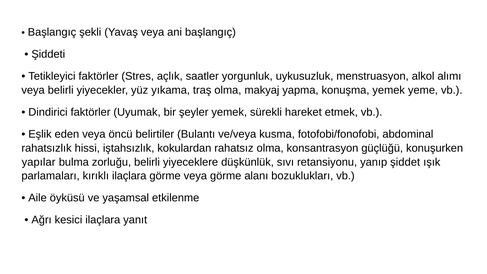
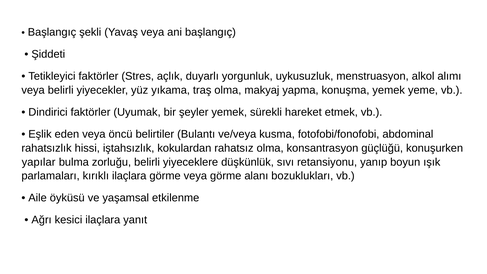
saatler: saatler -> duyarlı
şiddet: şiddet -> boyun
